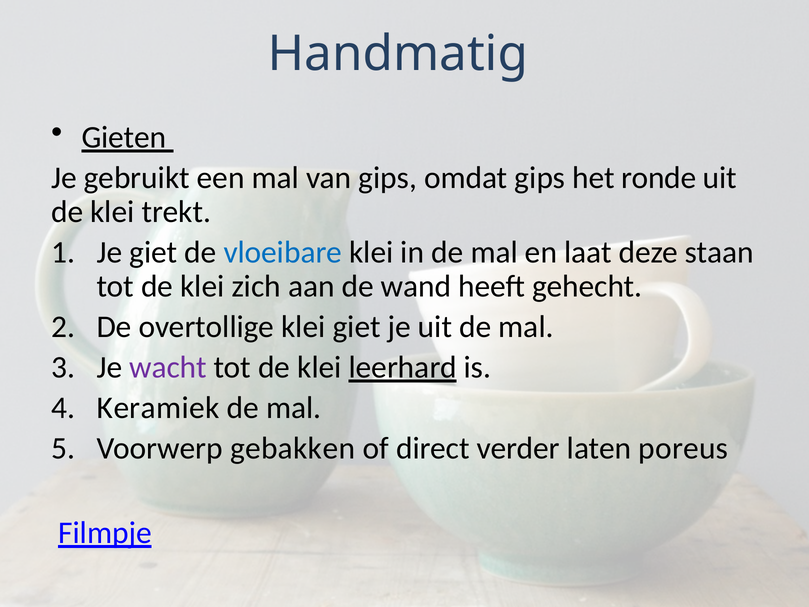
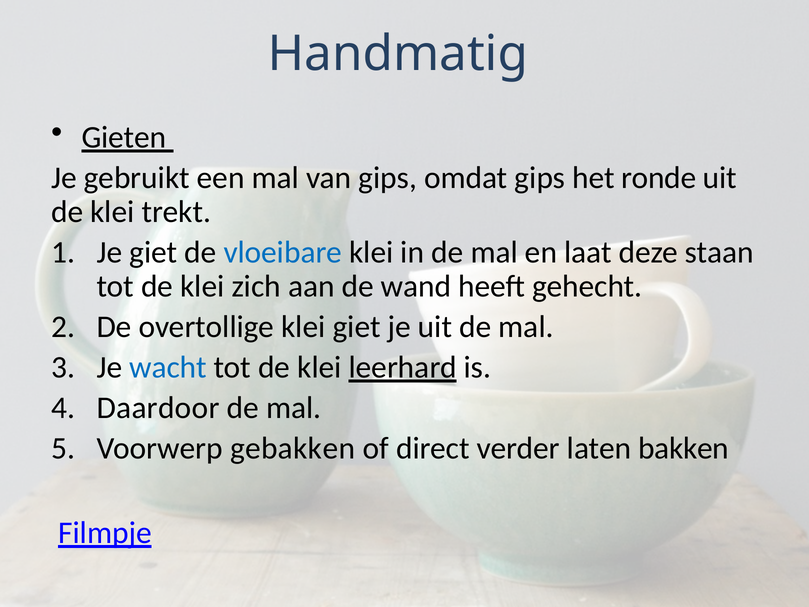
wacht colour: purple -> blue
Keramiek: Keramiek -> Daardoor
poreus: poreus -> bakken
